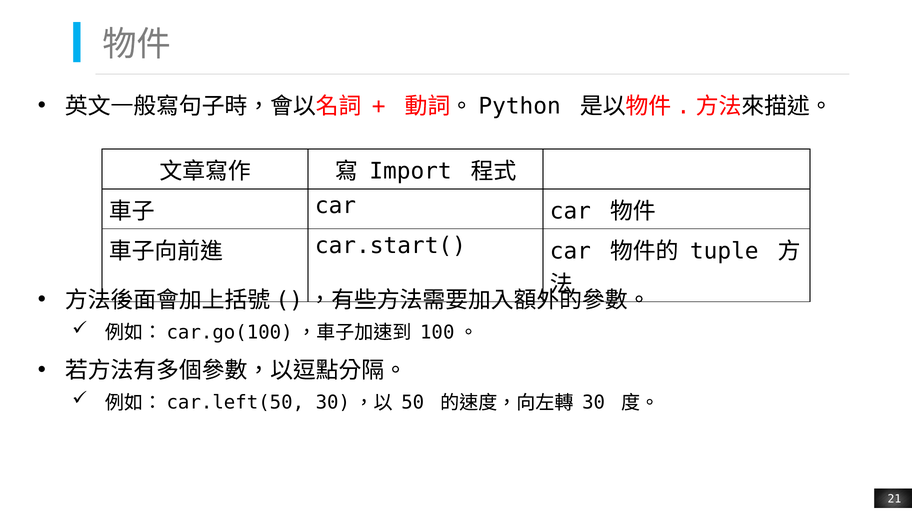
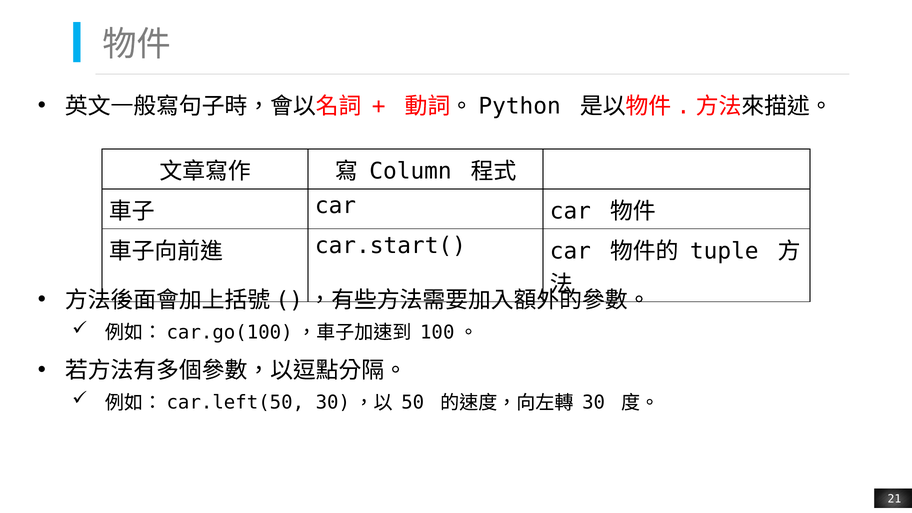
Import: Import -> Column
